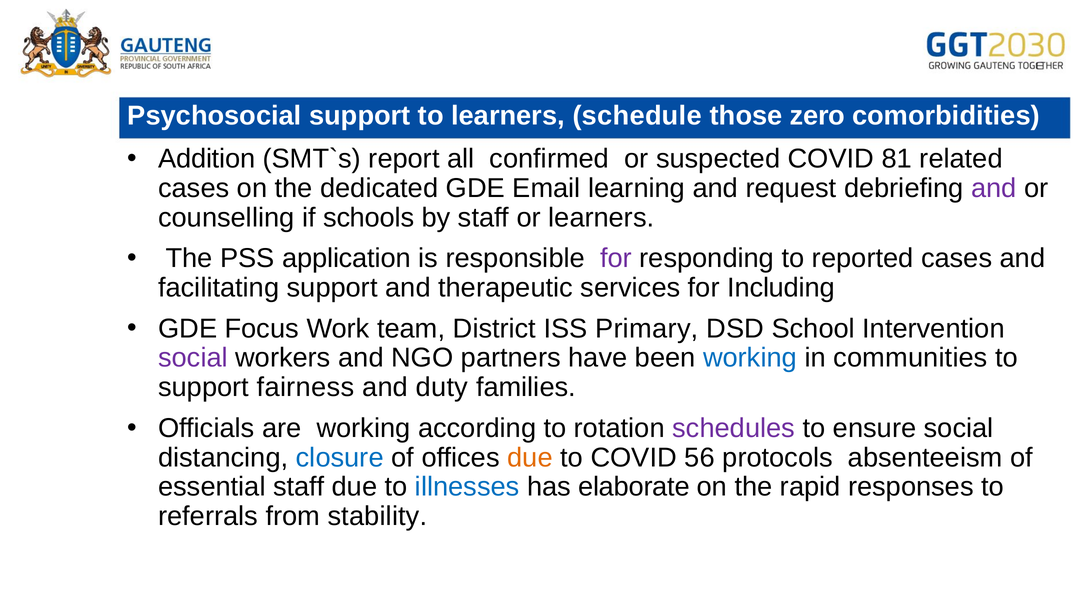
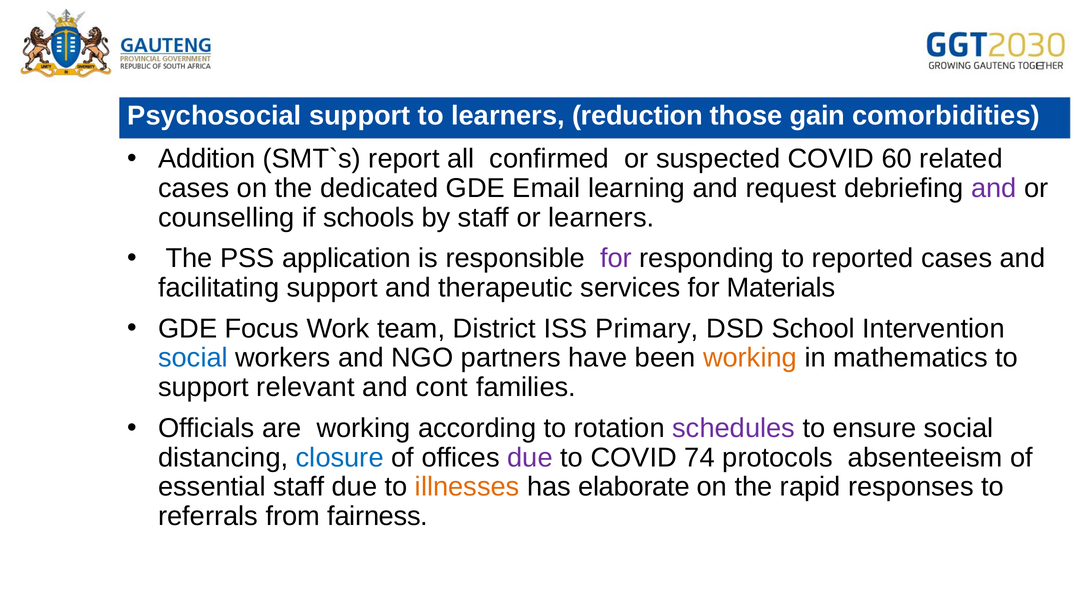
schedule: schedule -> reduction
zero: zero -> gain
81: 81 -> 60
Including: Including -> Materials
social at (193, 358) colour: purple -> blue
working at (750, 358) colour: blue -> orange
communities: communities -> mathematics
fairness: fairness -> relevant
duty: duty -> cont
due at (530, 458) colour: orange -> purple
56: 56 -> 74
illnesses colour: blue -> orange
stability: stability -> fairness
